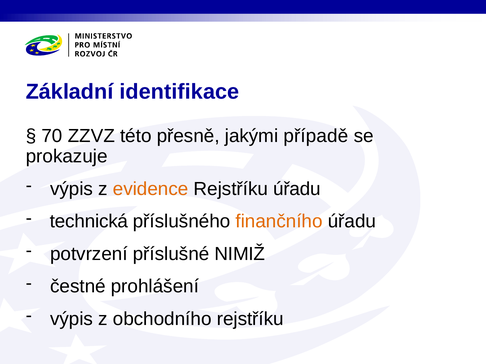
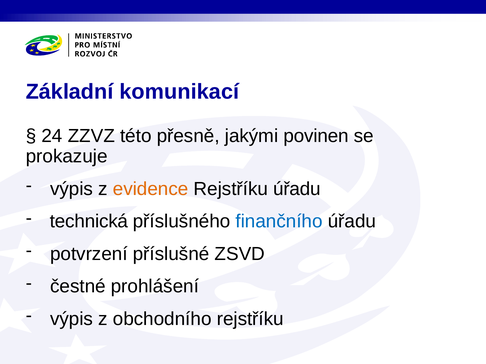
identifikace: identifikace -> komunikací
70: 70 -> 24
případě: případě -> povinen
finančního colour: orange -> blue
NIMIŽ: NIMIŽ -> ZSVD
